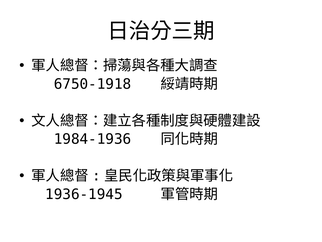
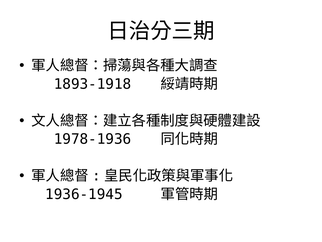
6750-1918: 6750-1918 -> 1893-1918
1984-1936: 1984-1936 -> 1978-1936
